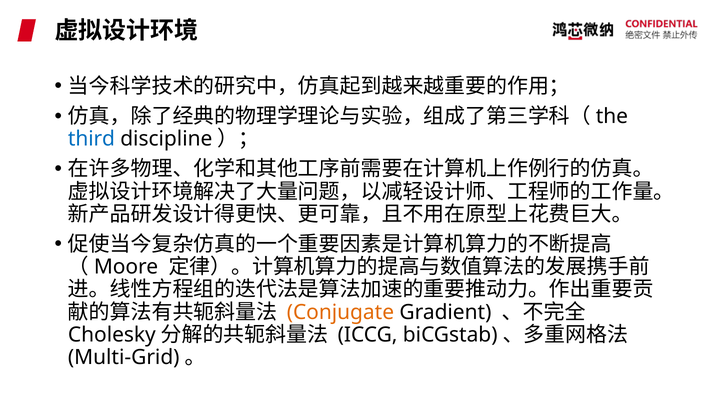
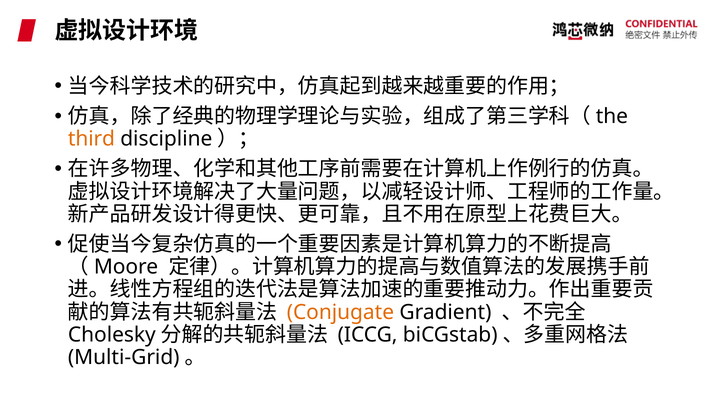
third colour: blue -> orange
